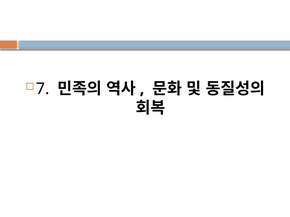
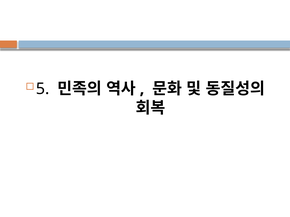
7: 7 -> 5
